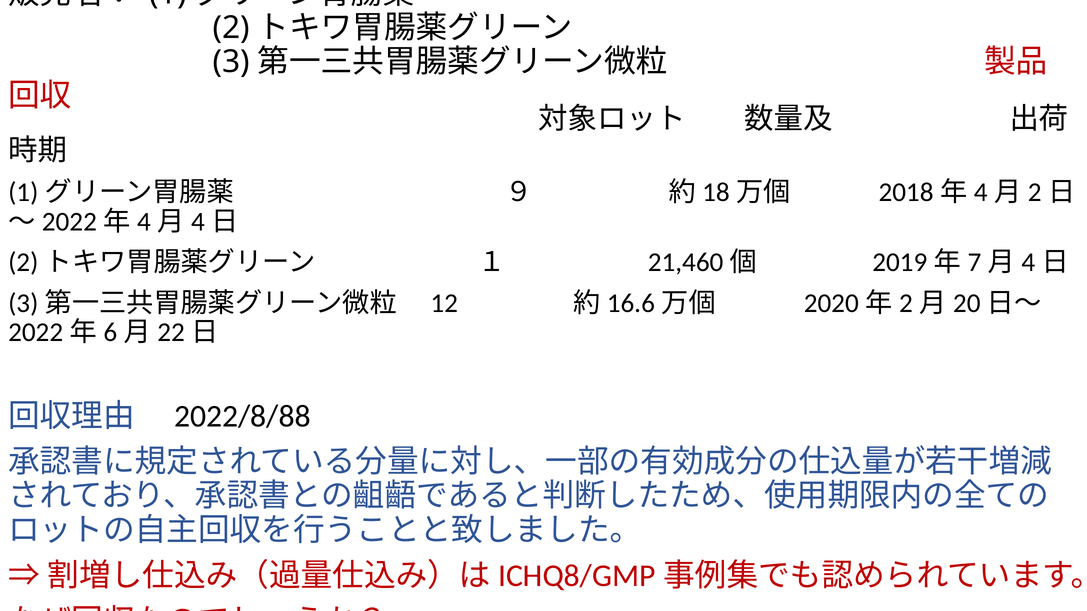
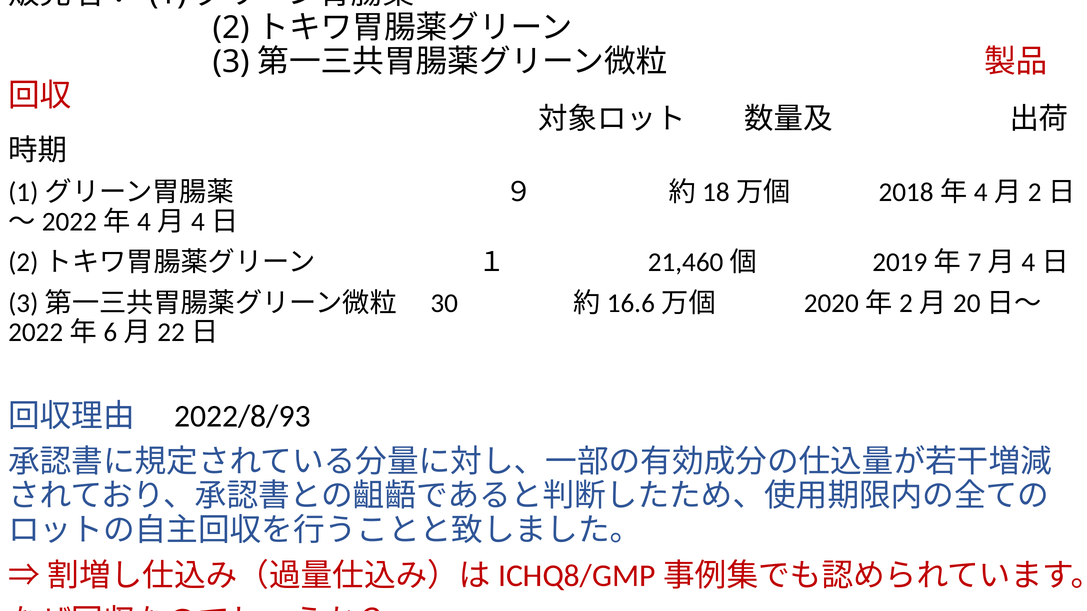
12: 12 -> 30
2022/8/88: 2022/8/88 -> 2022/8/93
